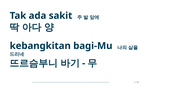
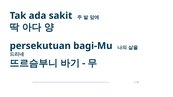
kebangkitan: kebangkitan -> persekutuan
